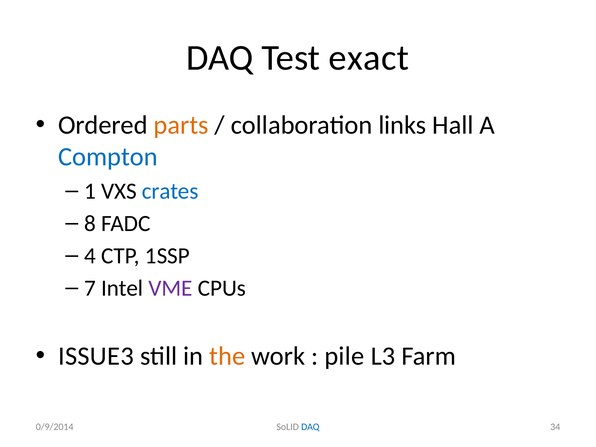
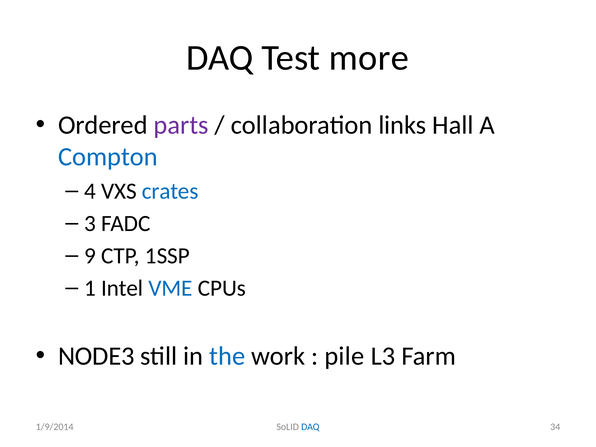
exact: exact -> more
parts colour: orange -> purple
1: 1 -> 4
8: 8 -> 3
4: 4 -> 9
7: 7 -> 1
VME colour: purple -> blue
ISSUE3: ISSUE3 -> NODE3
the colour: orange -> blue
0/9/2014: 0/9/2014 -> 1/9/2014
